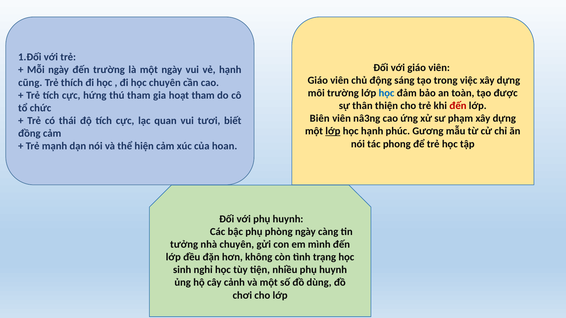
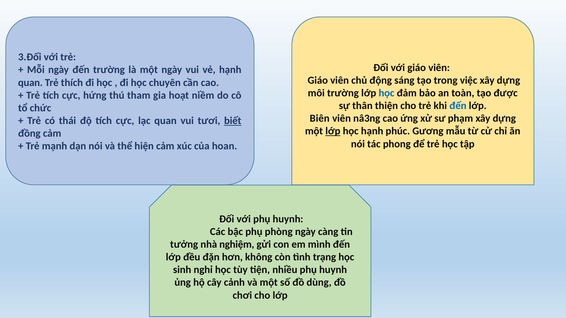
1.Đối: 1.Đối -> 3.Đối
cũng at (30, 83): cũng -> quan
hoạt tham: tham -> niềm
đến at (458, 106) colour: red -> blue
biết underline: none -> present
nhà chuyên: chuyên -> nghiệm
